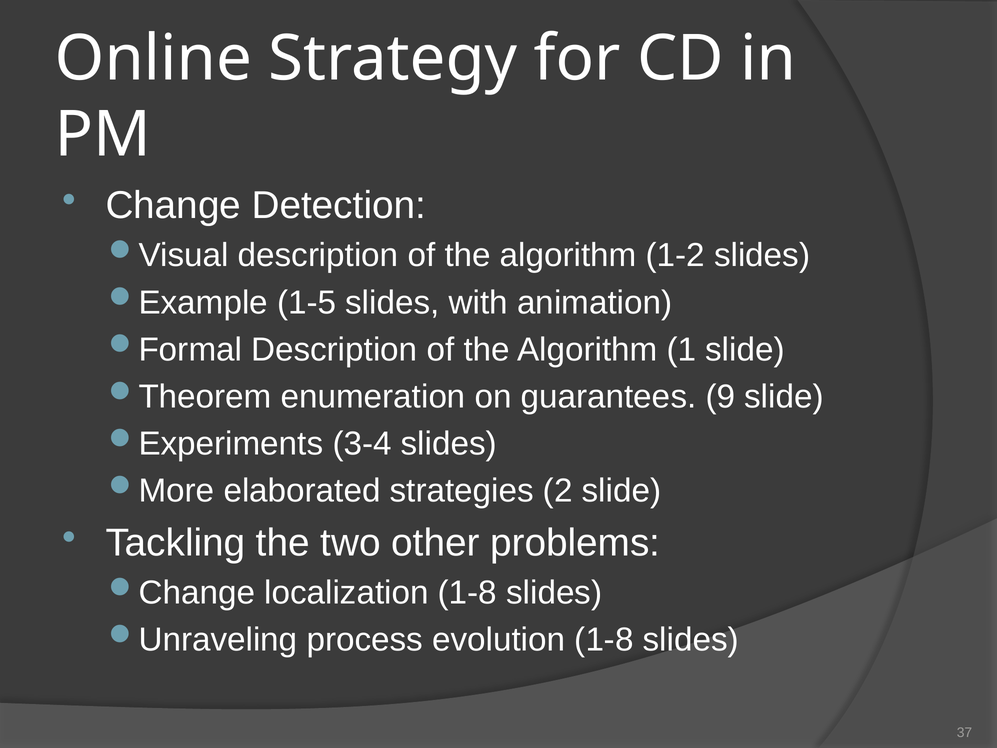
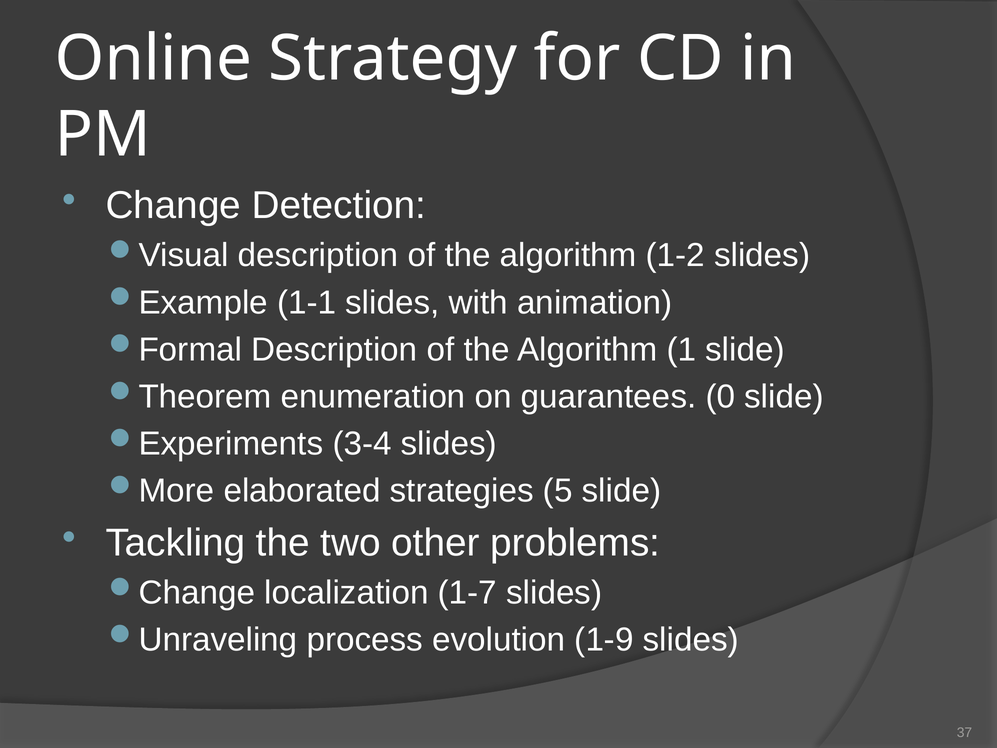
1-5: 1-5 -> 1-1
9: 9 -> 0
2: 2 -> 5
localization 1-8: 1-8 -> 1-7
evolution 1-8: 1-8 -> 1-9
